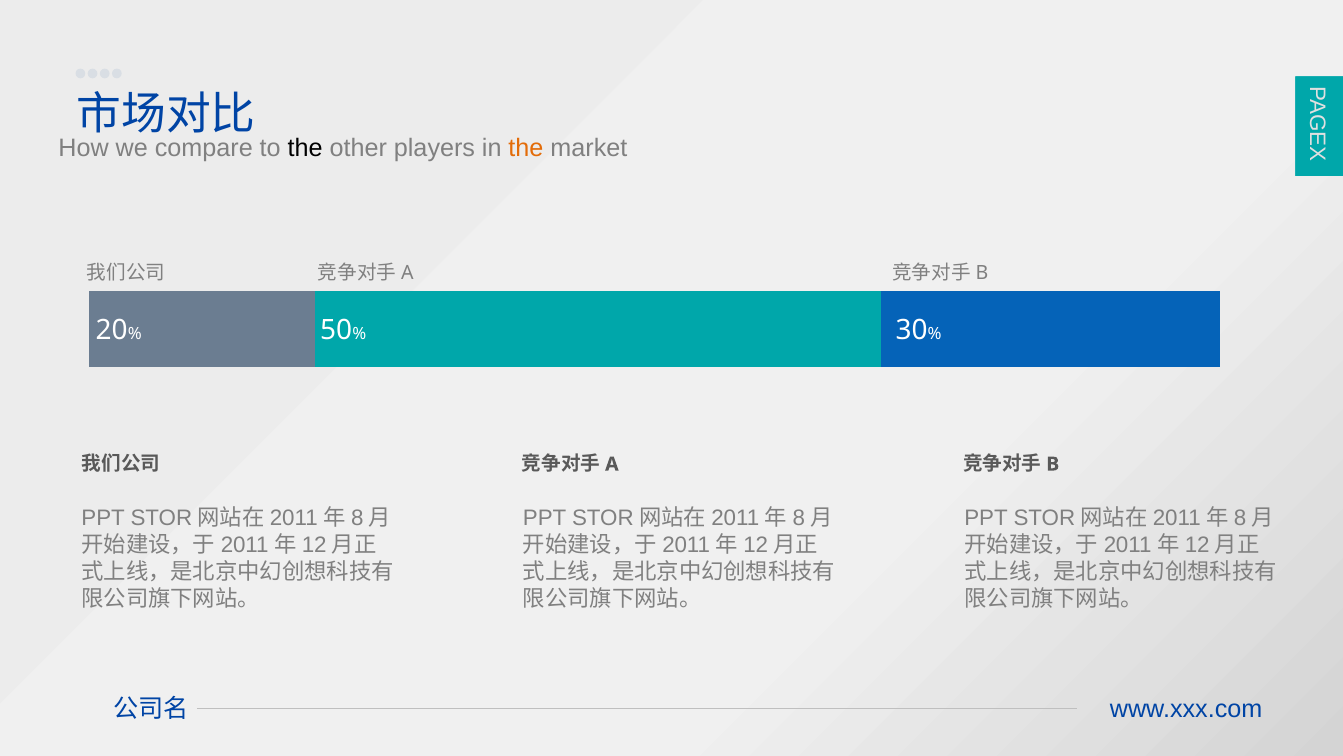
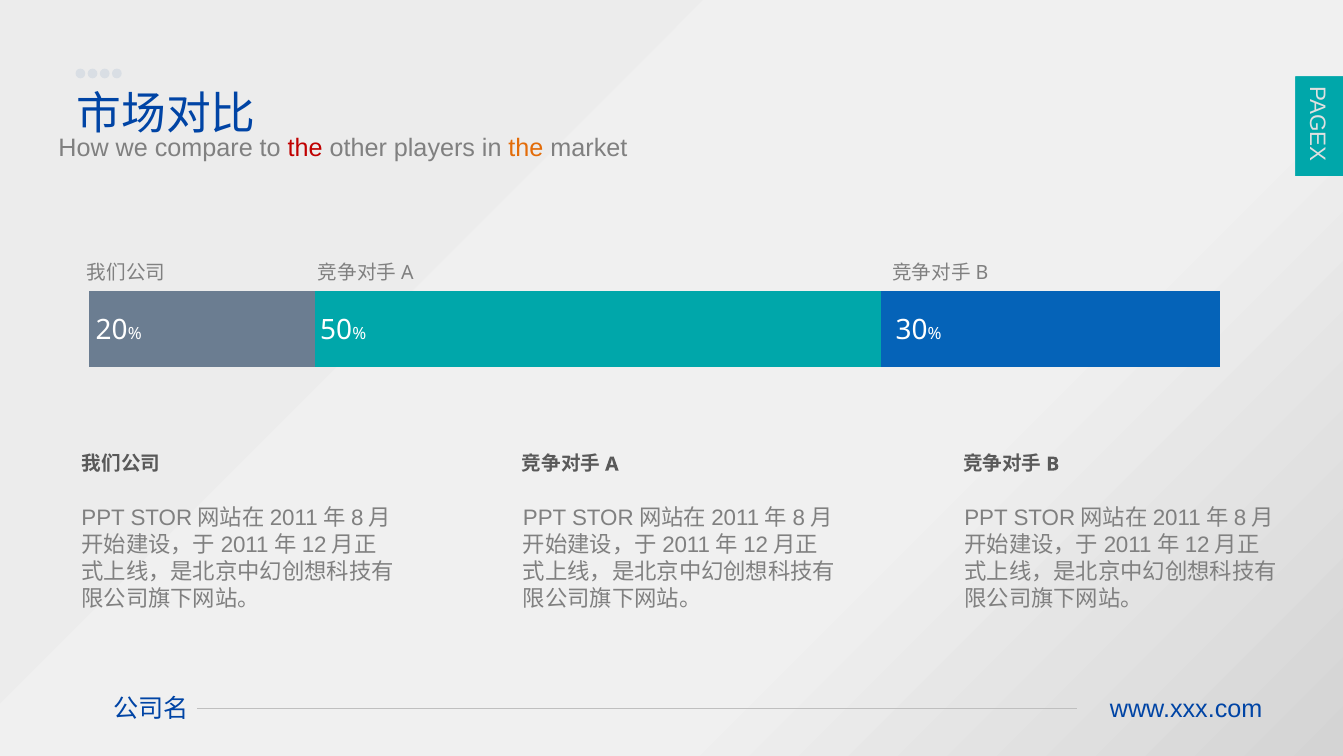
the at (305, 148) colour: black -> red
